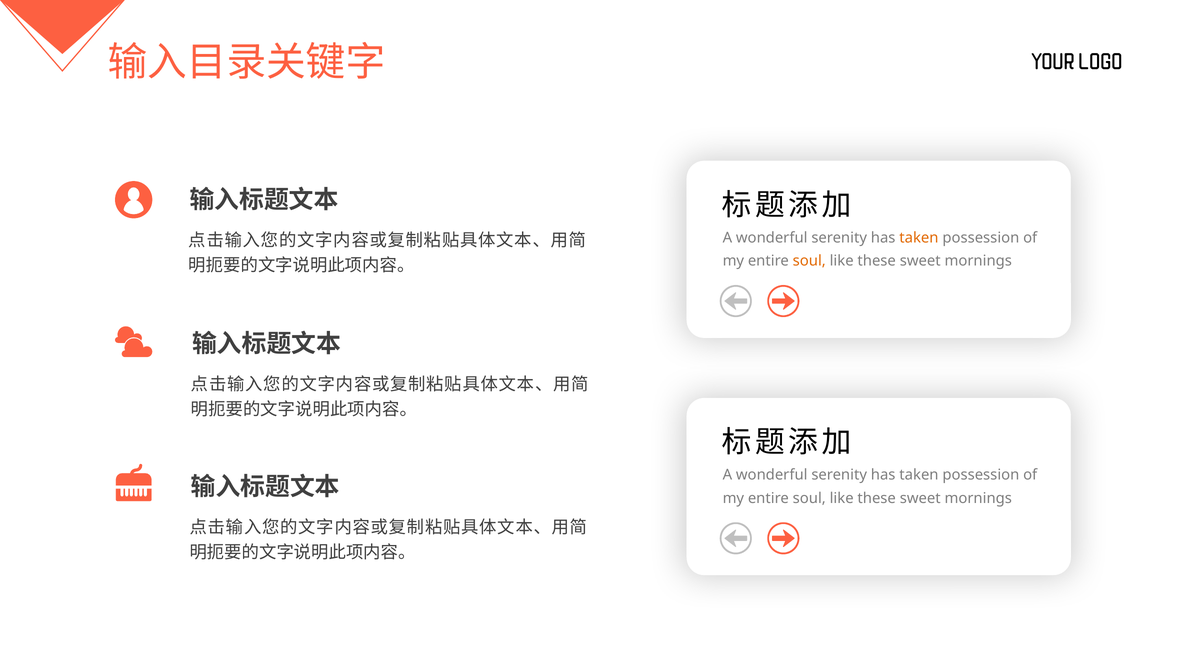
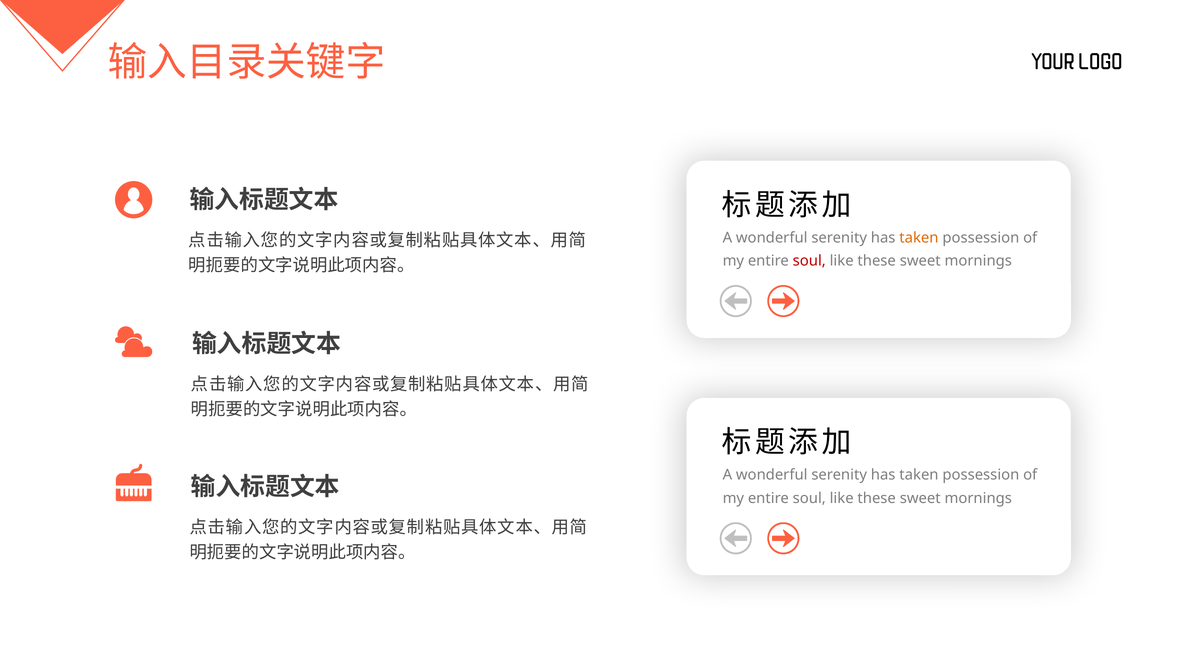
soul at (809, 261) colour: orange -> red
